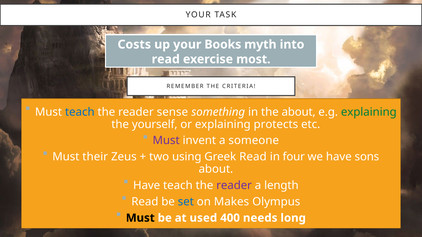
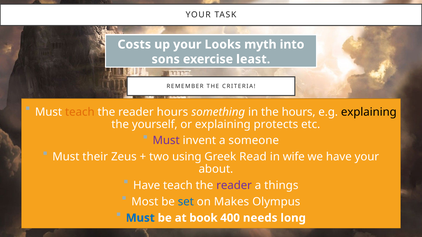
Books: Books -> Looks
read at (166, 59): read -> sons
most: most -> least
teach at (80, 112) colour: blue -> orange
reader sense: sense -> hours
the about: about -> hours
explaining at (369, 112) colour: green -> black
four: four -> wife
have sons: sons -> your
length: length -> things
Read at (145, 202): Read -> Most
Must at (140, 218) colour: black -> blue
used: used -> book
